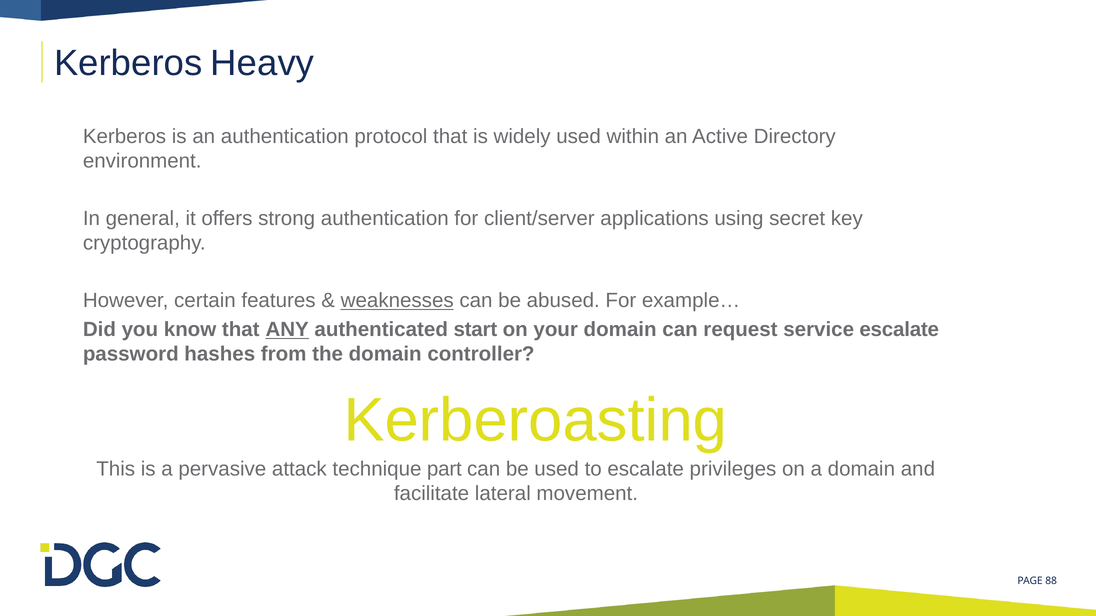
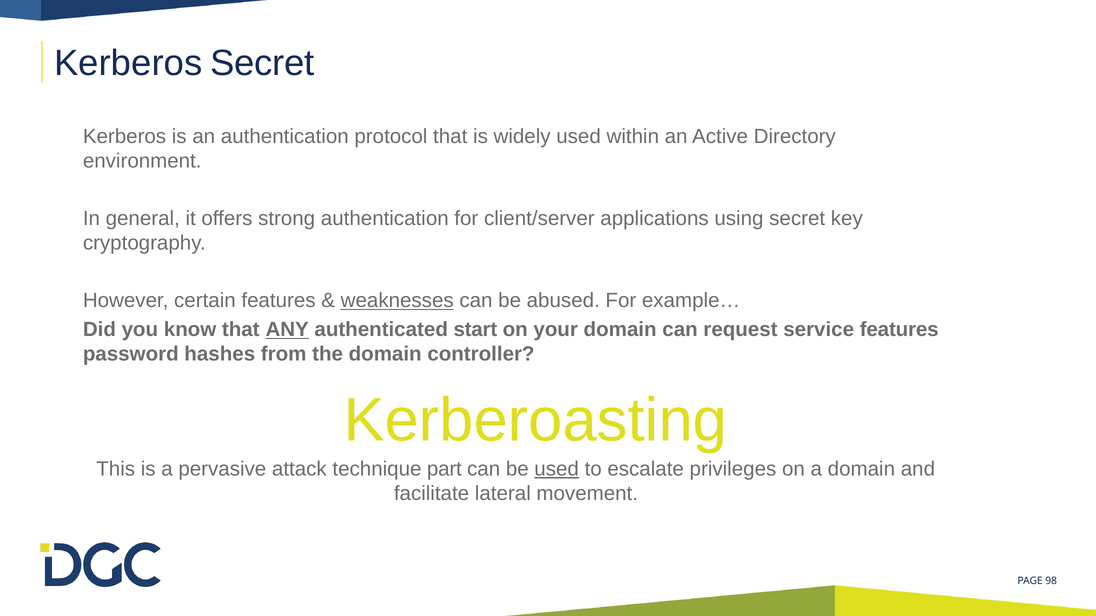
Kerberos Heavy: Heavy -> Secret
service escalate: escalate -> features
used at (557, 469) underline: none -> present
88: 88 -> 98
